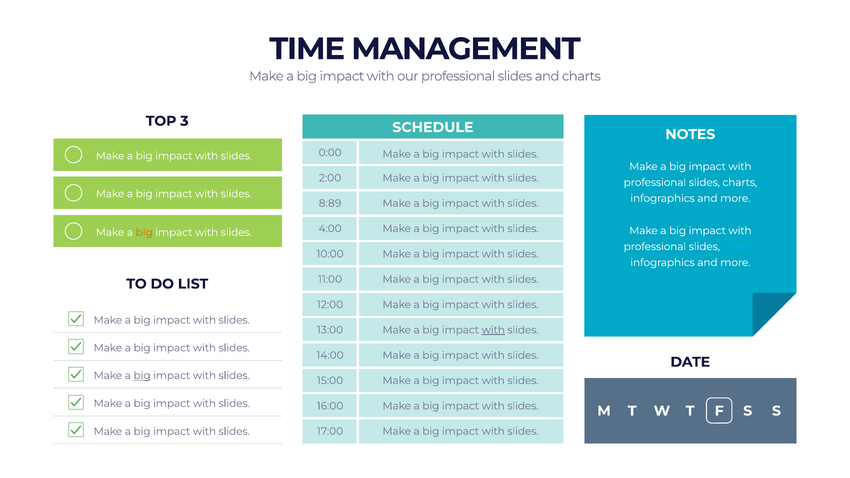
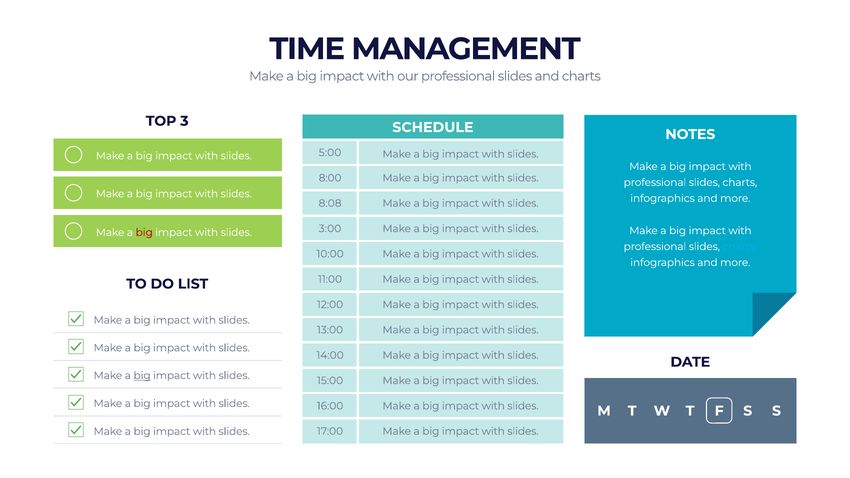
0:00: 0:00 -> 5:00
2:00: 2:00 -> 8:00
8:89: 8:89 -> 8:08
4:00: 4:00 -> 3:00
big at (144, 232) colour: orange -> red
with at (493, 330) underline: present -> none
